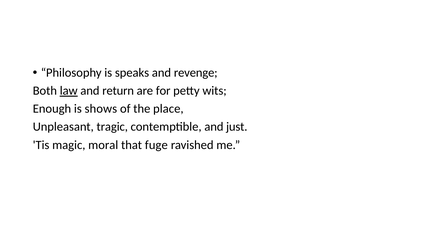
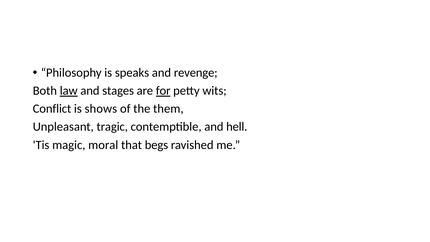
return: return -> stages
for underline: none -> present
Enough: Enough -> Conflict
place: place -> them
just: just -> hell
fuge: fuge -> begs
